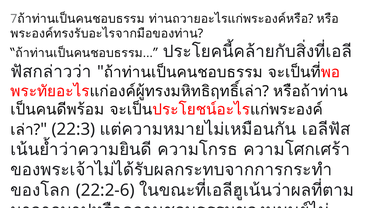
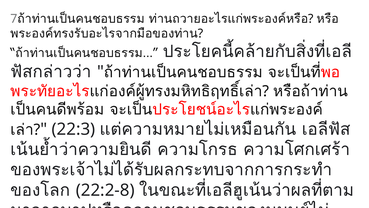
22:2-6: 22:2-6 -> 22:2-8
